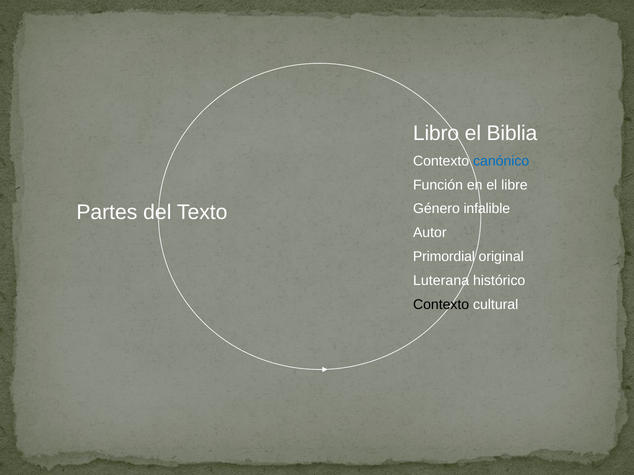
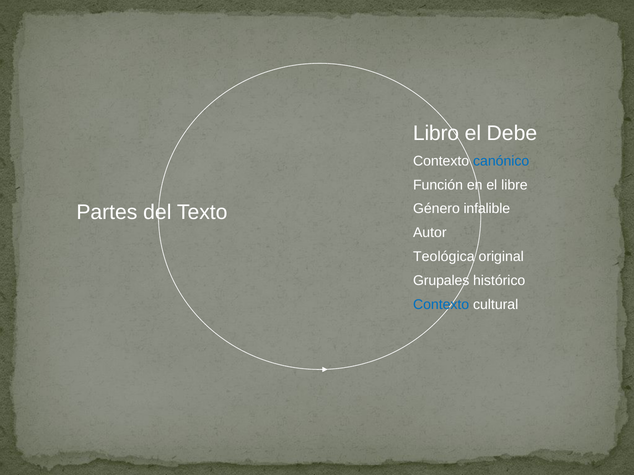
Biblia: Biblia -> Debe
Primordial: Primordial -> Teológica
Luterana: Luterana -> Grupales
Contexto at (441, 305) colour: black -> blue
